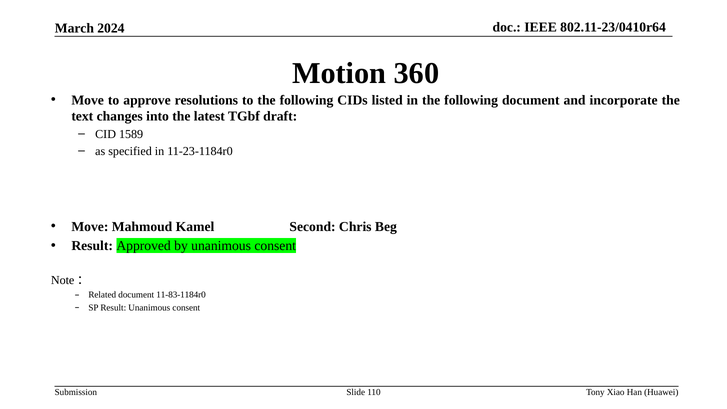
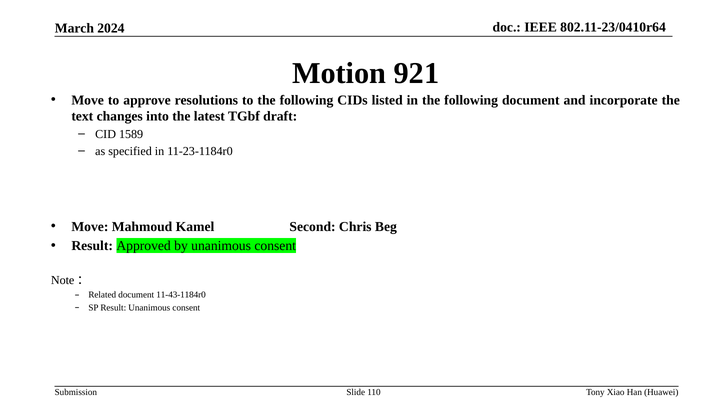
360: 360 -> 921
11-83-1184r0: 11-83-1184r0 -> 11-43-1184r0
